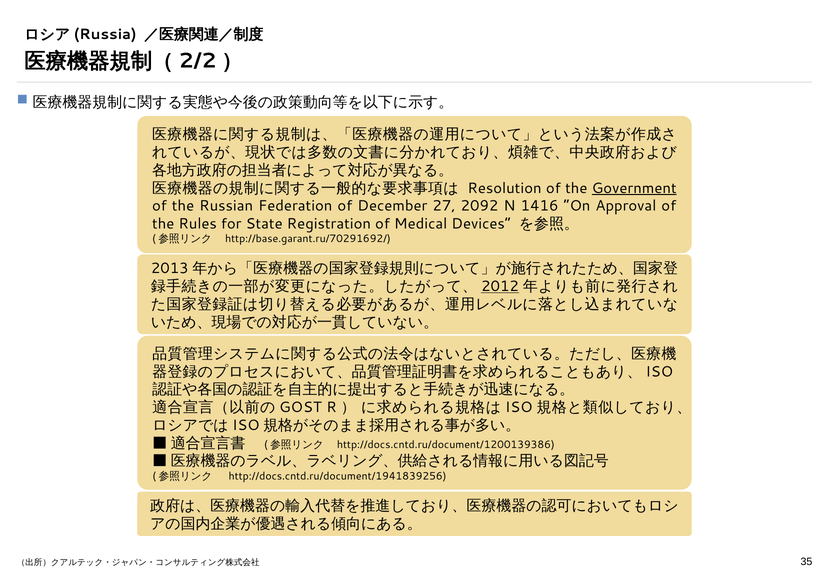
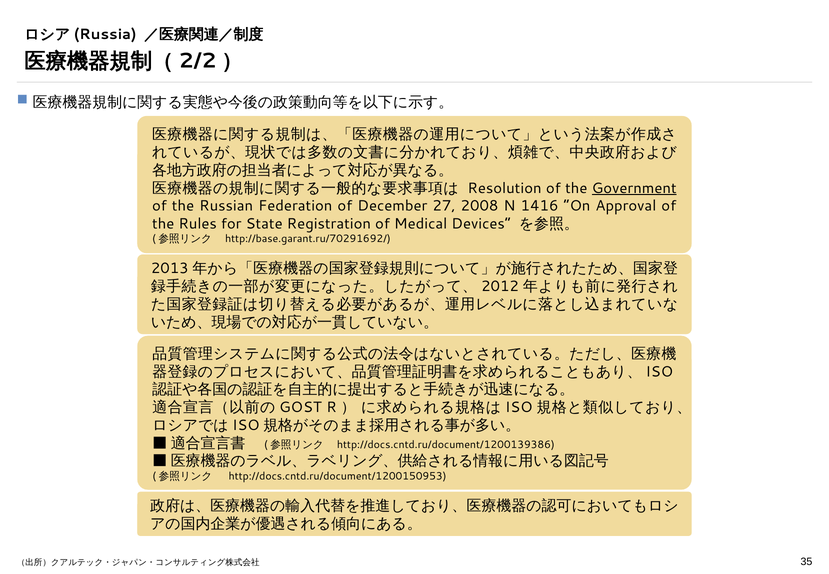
2092: 2092 -> 2008
2012 underline: present -> none
http://docs.cntd.ru/document/1941839256: http://docs.cntd.ru/document/1941839256 -> http://docs.cntd.ru/document/1200150953
